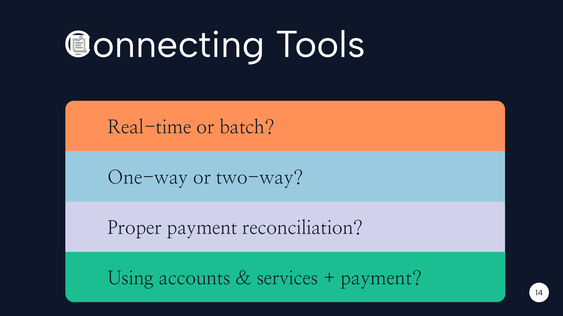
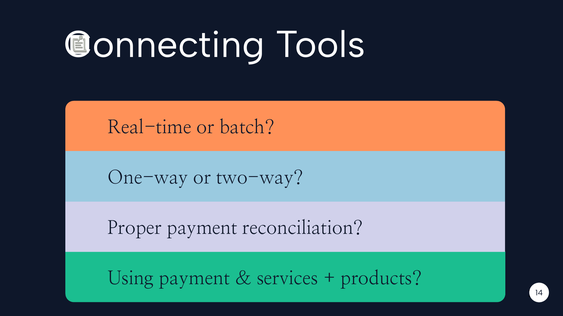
Using accounts: accounts -> payment
payment at (381, 279): payment -> products
